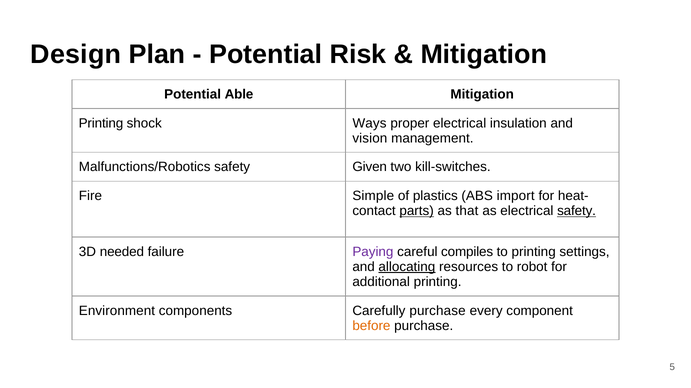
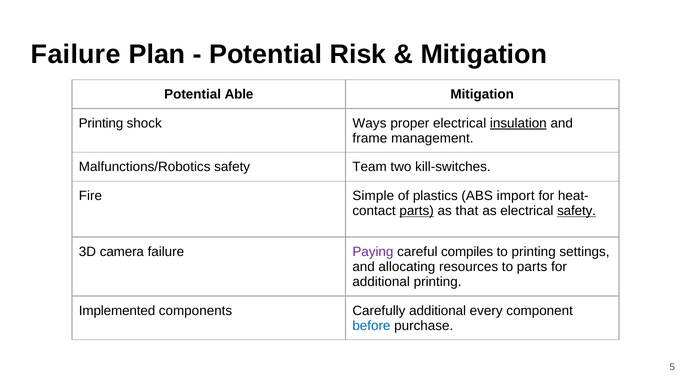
Design at (76, 55): Design -> Failure
insulation underline: none -> present
vision: vision -> frame
Given: Given -> Team
needed: needed -> camera
allocating underline: present -> none
to robot: robot -> parts
Environment: Environment -> Implemented
Carefully purchase: purchase -> additional
before colour: orange -> blue
